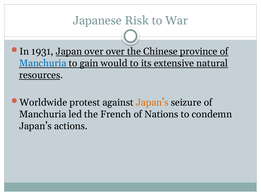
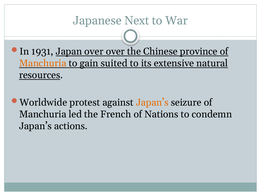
Risk: Risk -> Next
Manchuria at (43, 63) colour: blue -> orange
would: would -> suited
